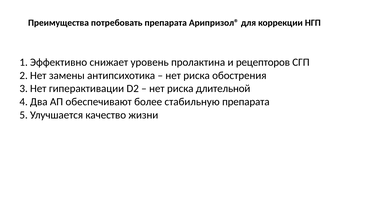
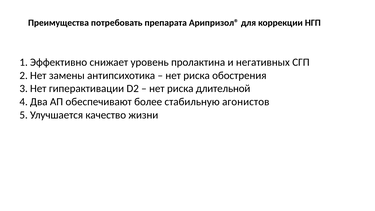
рецепторов: рецепторов -> негативных
стабильную препарата: препарата -> агонистов
